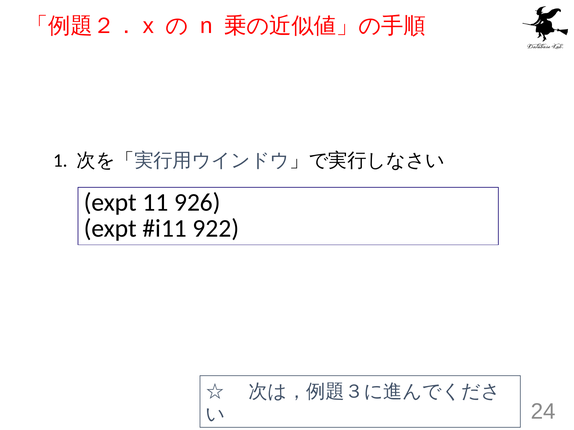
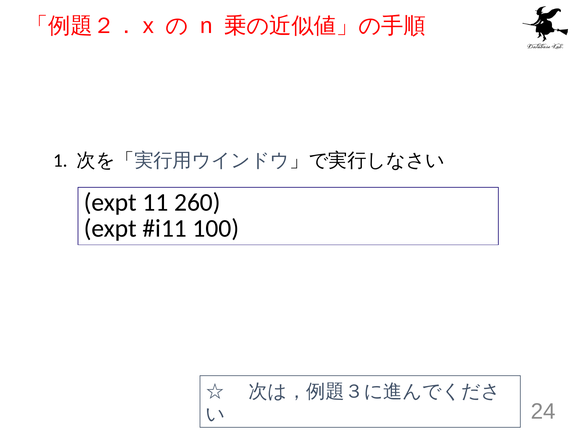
926: 926 -> 260
922: 922 -> 100
